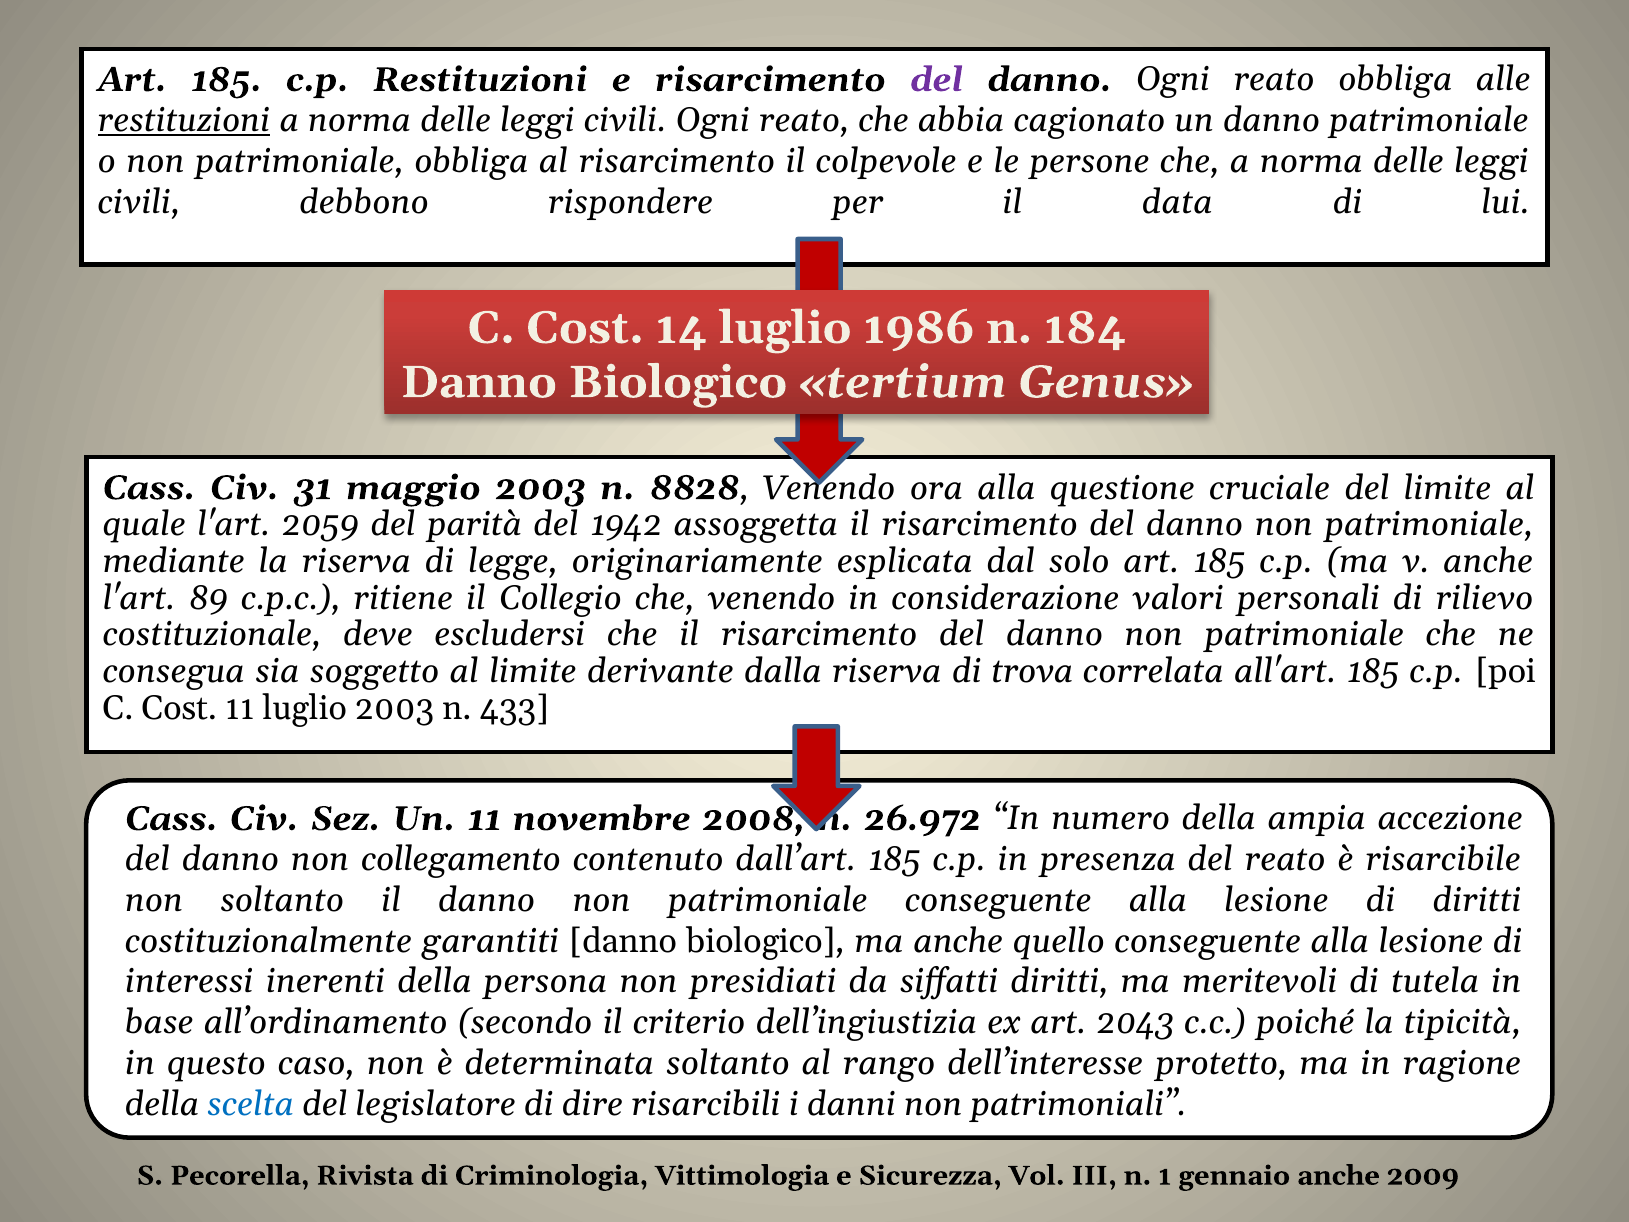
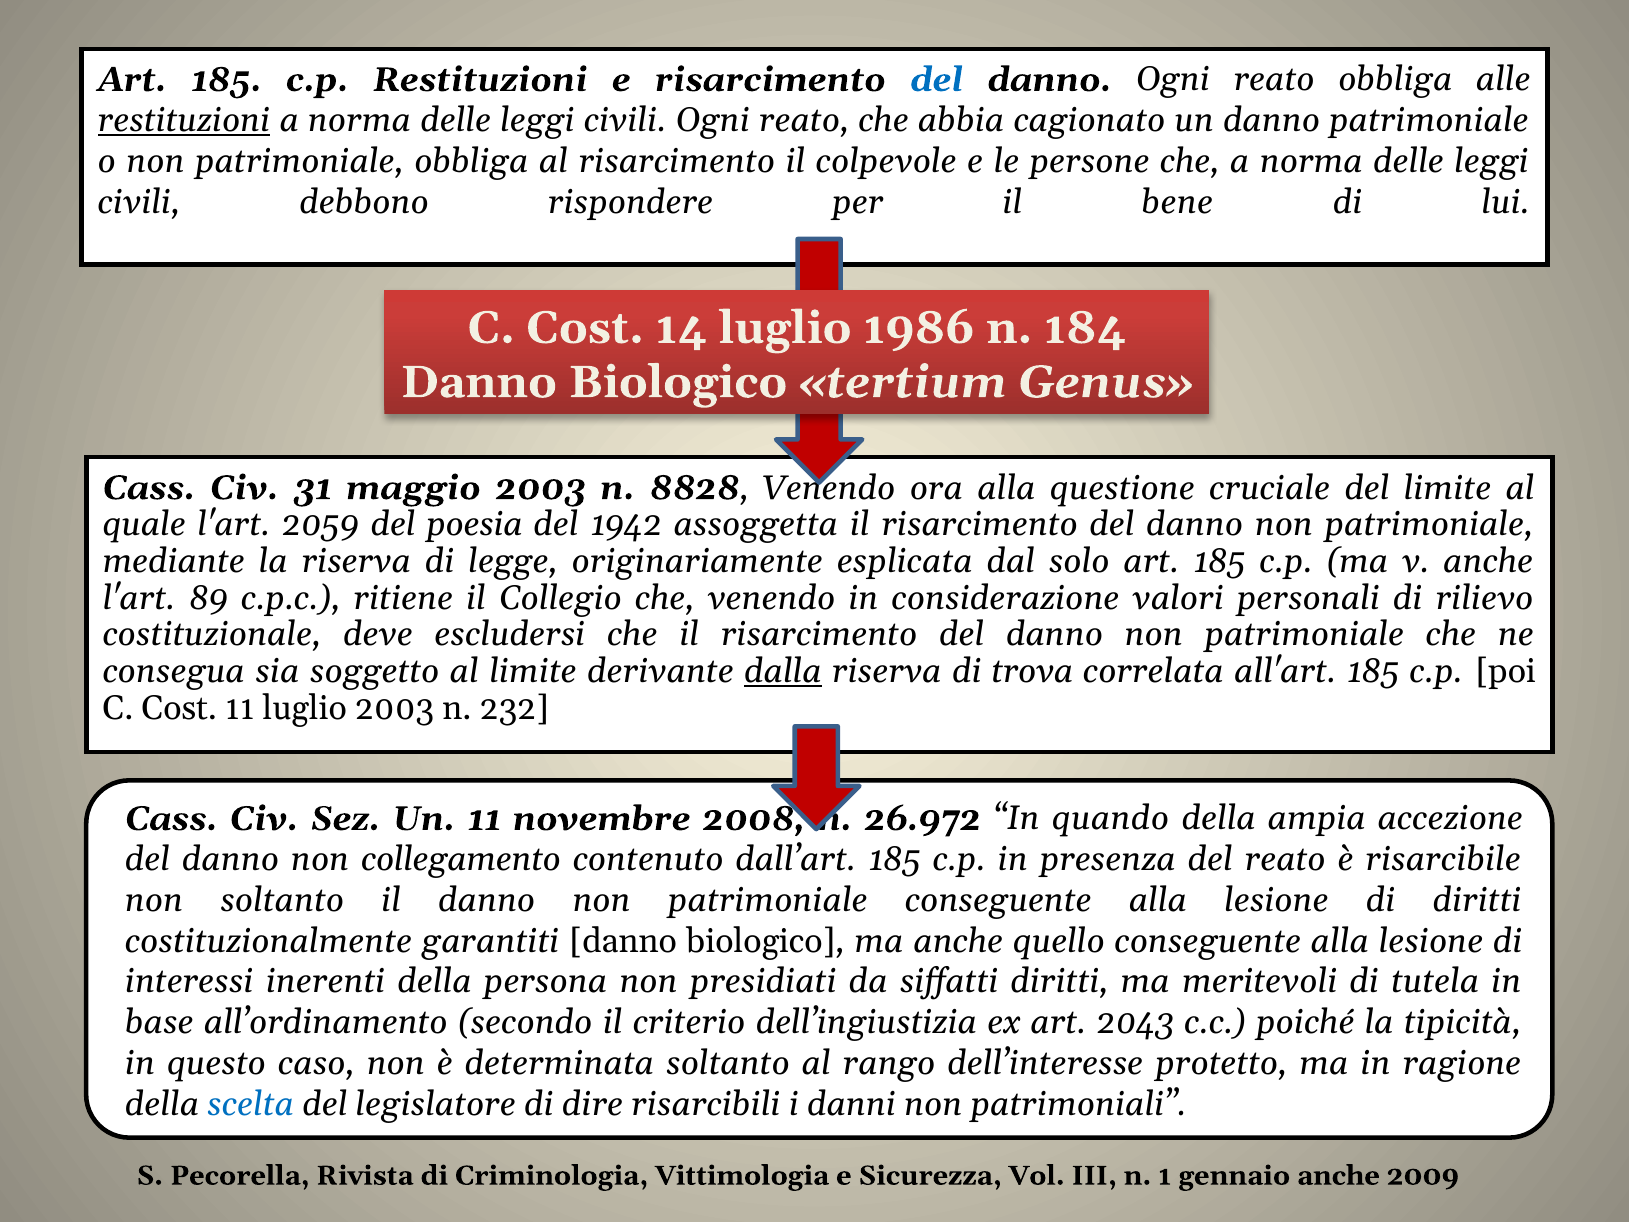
del at (937, 80) colour: purple -> blue
data: data -> bene
parità: parità -> poesia
dalla underline: none -> present
433: 433 -> 232
numero: numero -> quando
